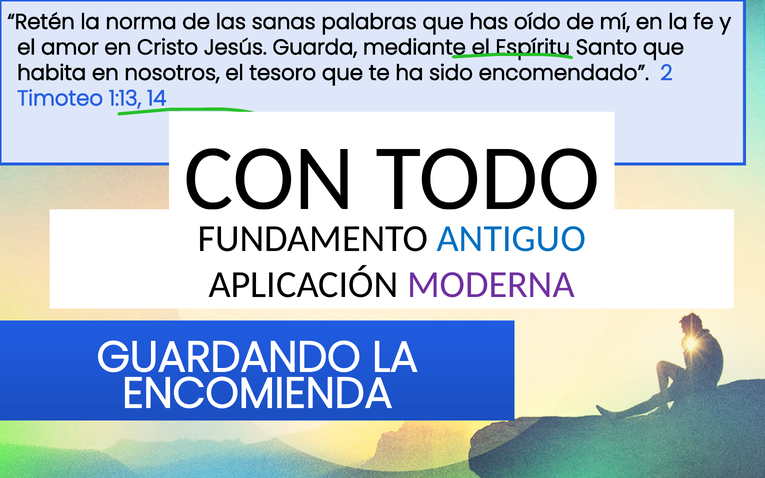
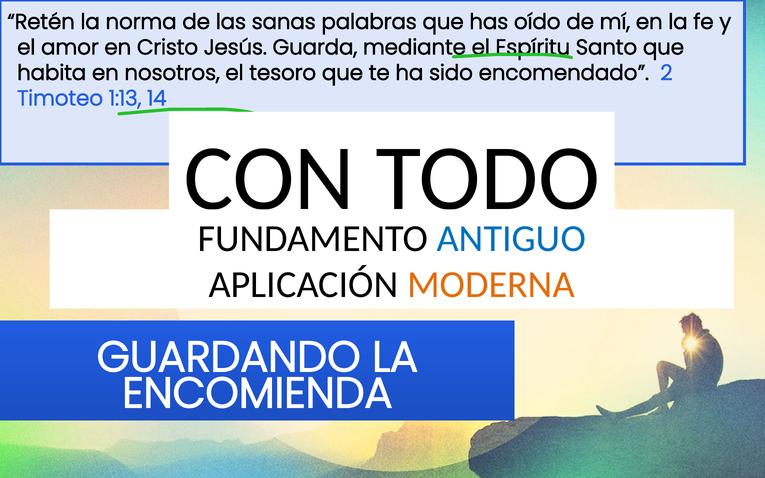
MODERNA colour: purple -> orange
